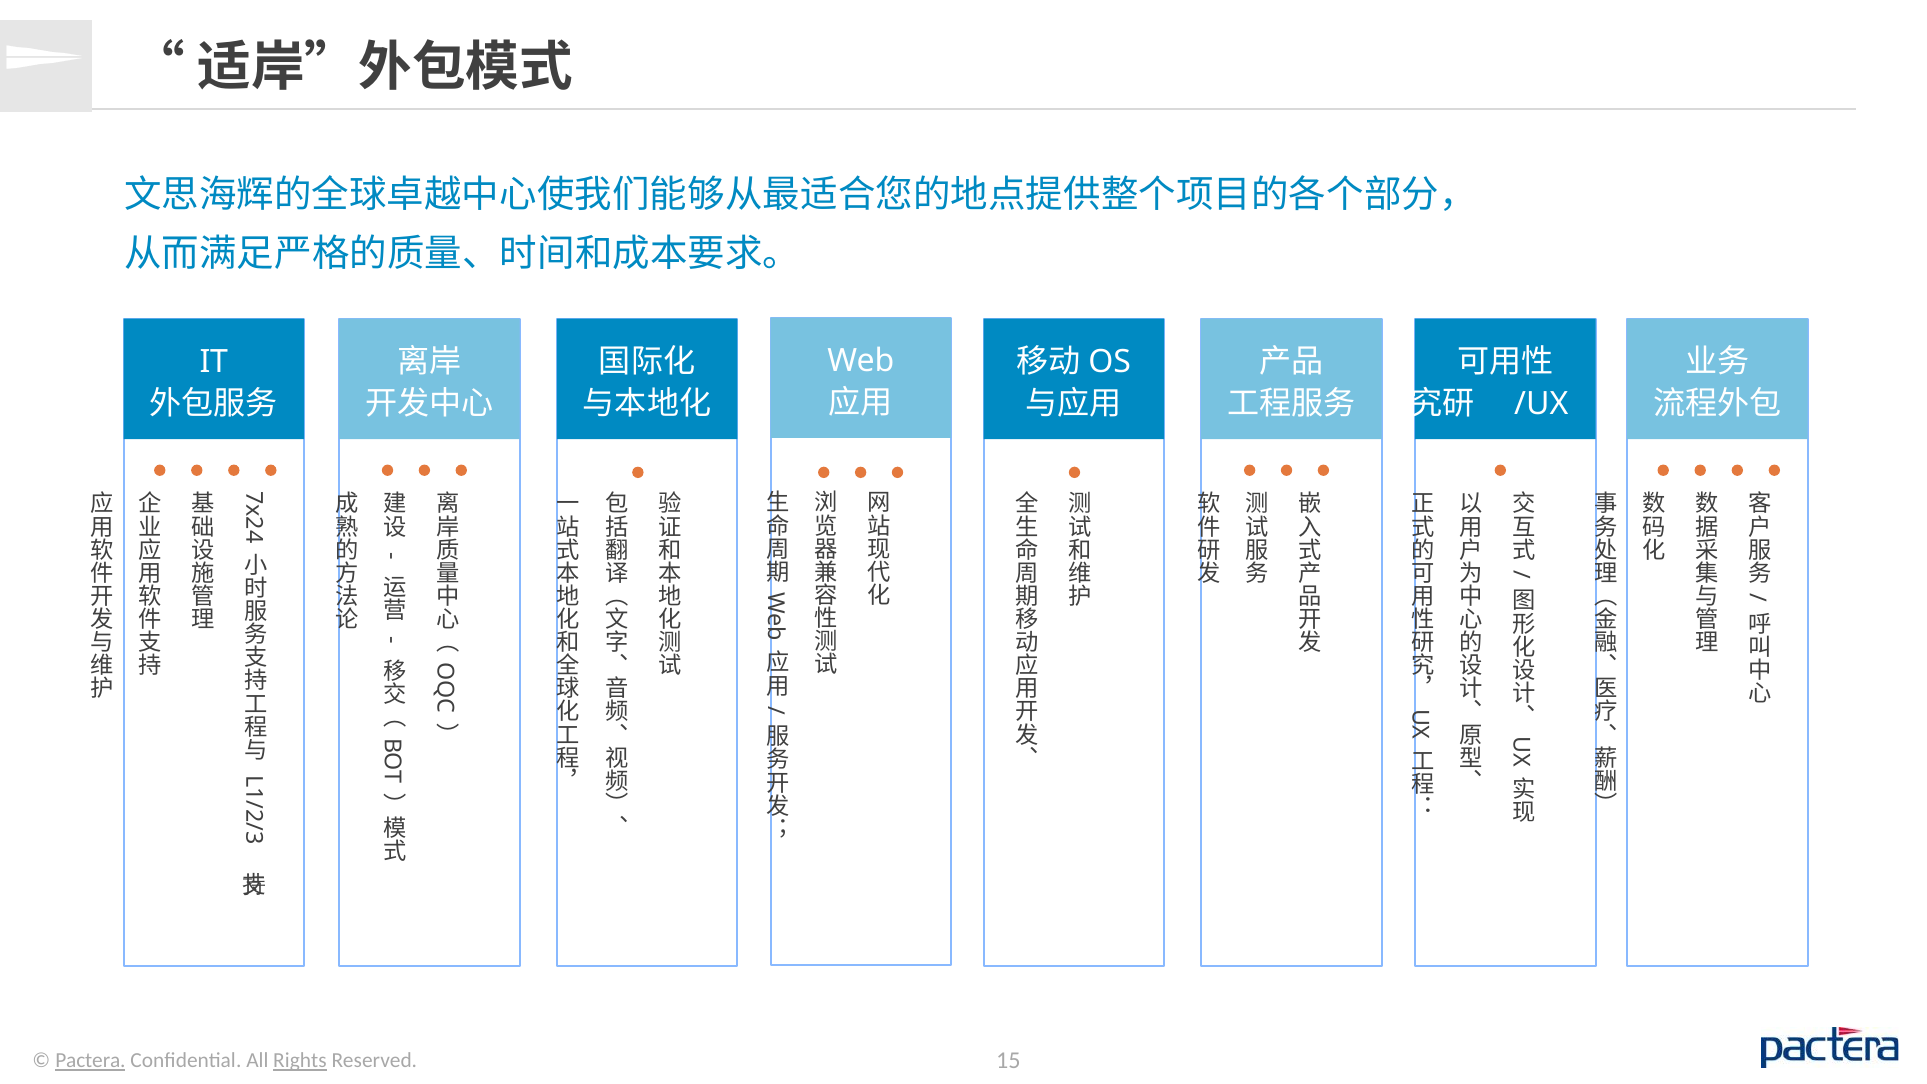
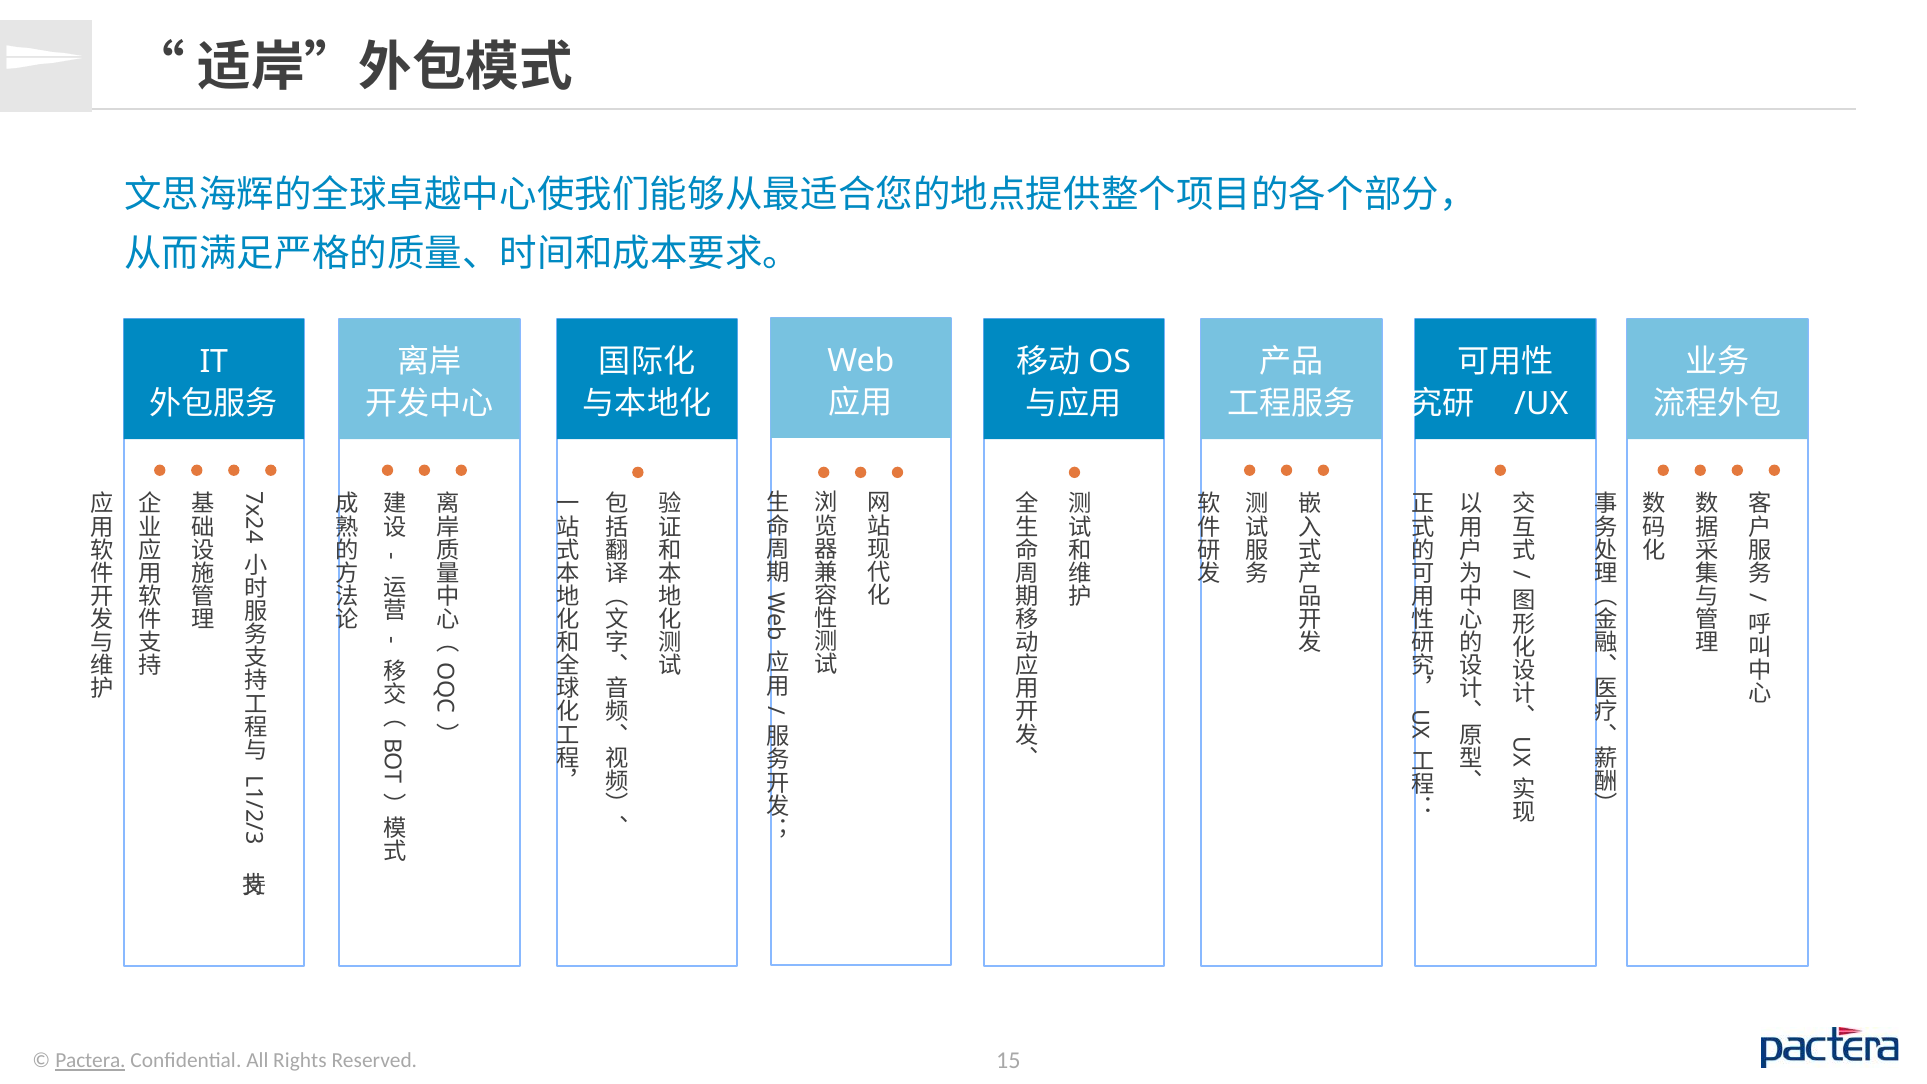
Rights underline: present -> none
